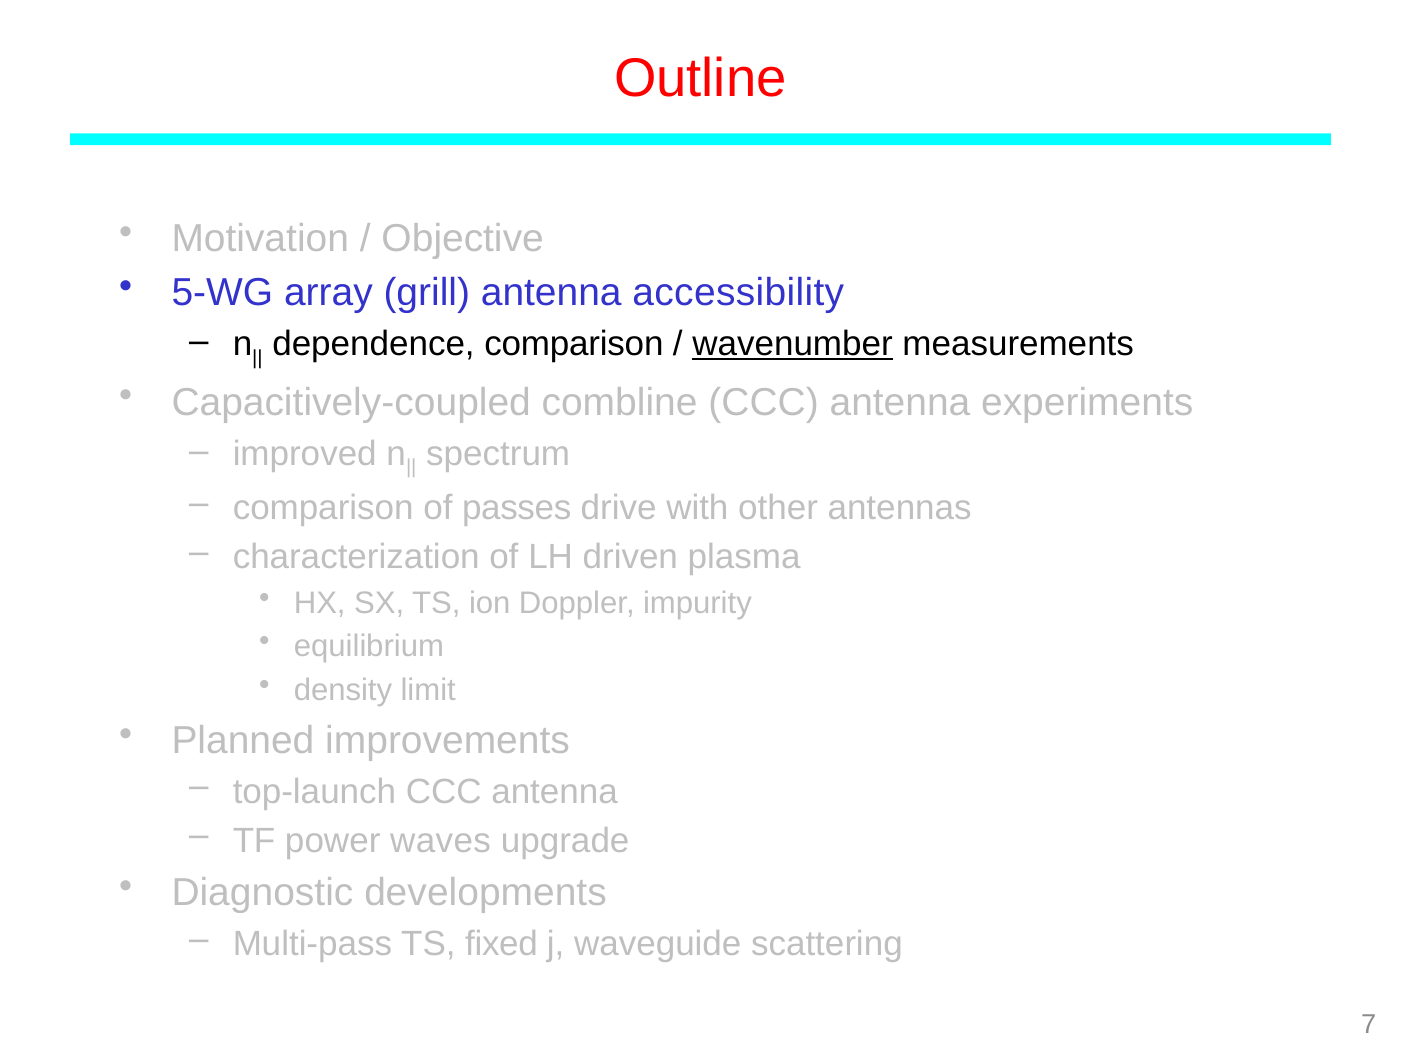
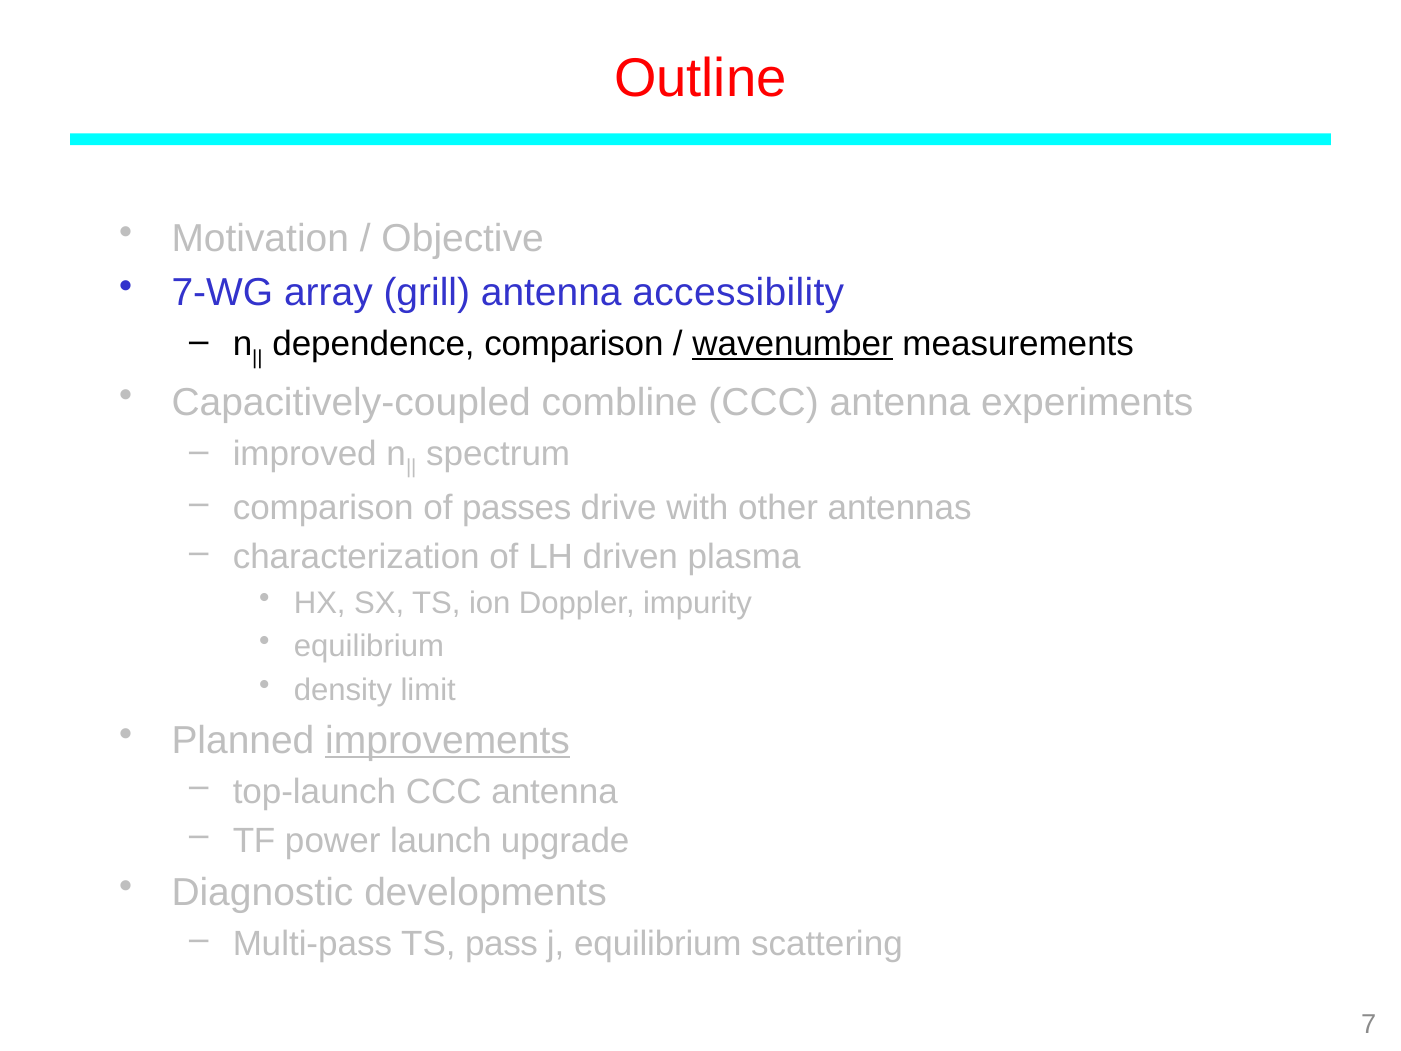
5-WG: 5-WG -> 7-WG
improvements underline: none -> present
waves: waves -> launch
fixed: fixed -> pass
j waveguide: waveguide -> equilibrium
